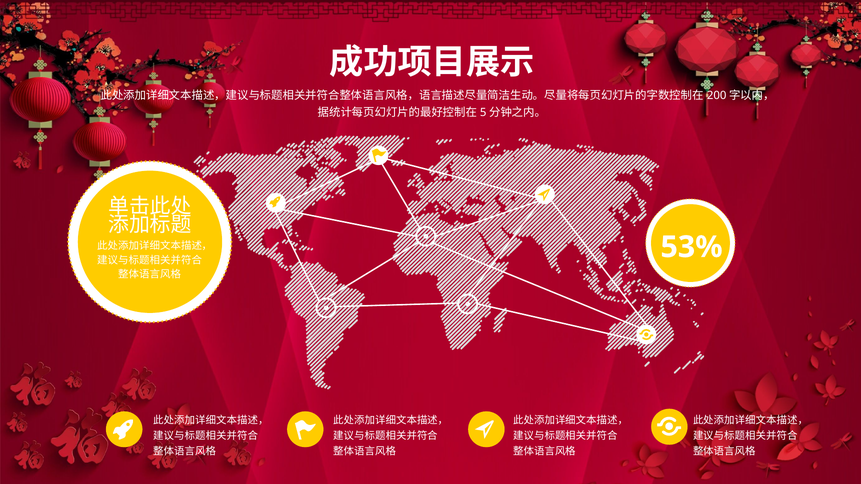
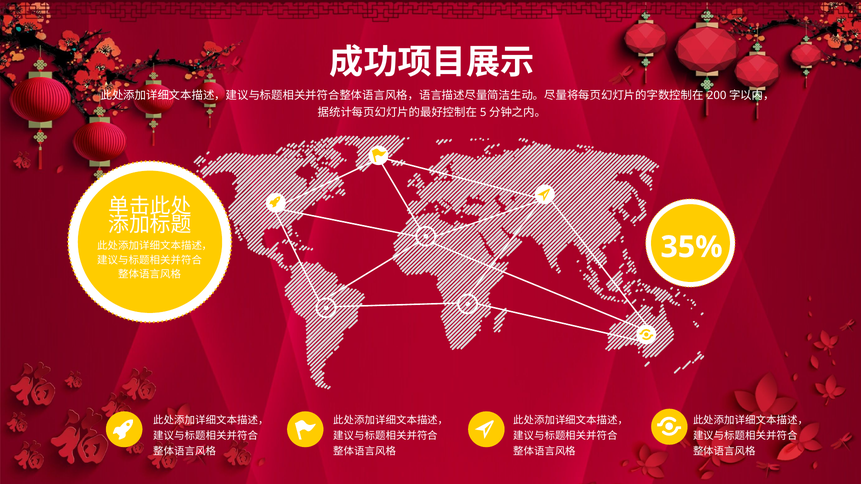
53%: 53% -> 35%
